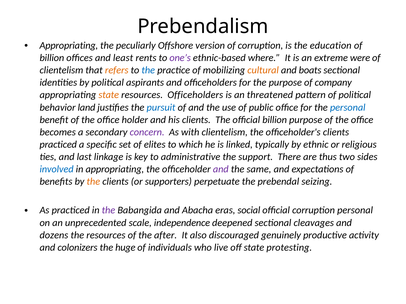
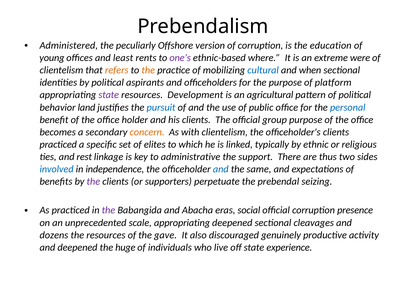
Appropriating at (69, 46): Appropriating -> Administered
billion at (52, 58): billion -> young
the at (148, 70) colour: blue -> orange
cultural colour: orange -> blue
boats: boats -> when
company: company -> platform
state at (109, 95) colour: orange -> purple
resources Officeholders: Officeholders -> Development
threatened: threatened -> agricultural
official billion: billion -> group
concern colour: purple -> orange
last: last -> rest
in appropriating: appropriating -> independence
and at (221, 169) colour: purple -> blue
the at (93, 182) colour: orange -> purple
corruption personal: personal -> presence
scale independence: independence -> appropriating
after: after -> gave
and colonizers: colonizers -> deepened
protesting: protesting -> experience
